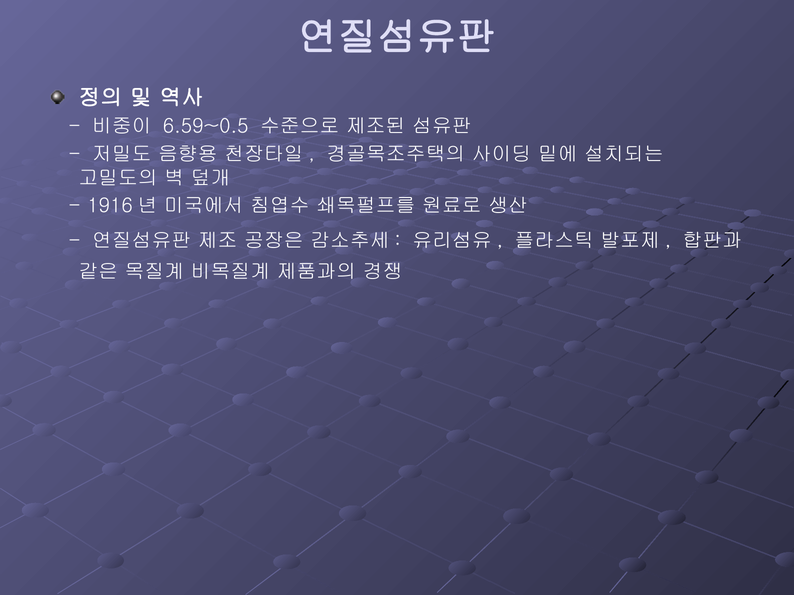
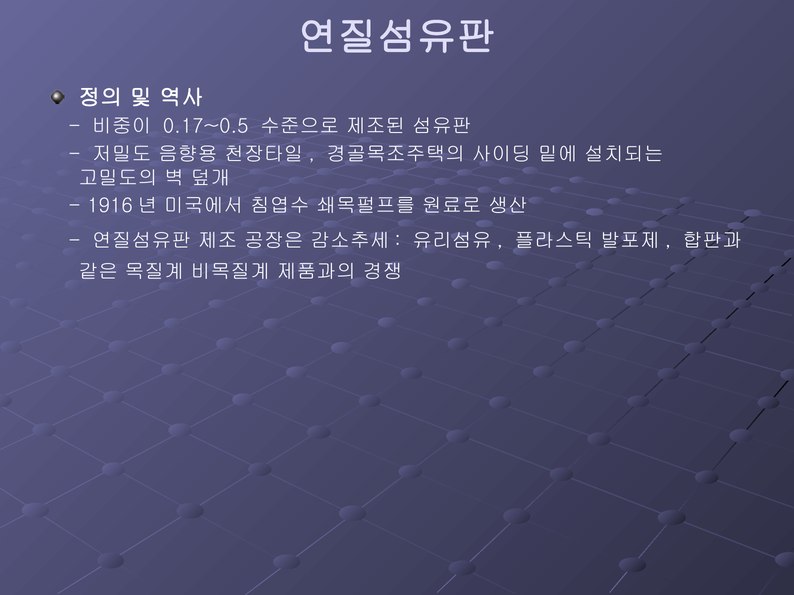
6.59~0.5: 6.59~0.5 -> 0.17~0.5
